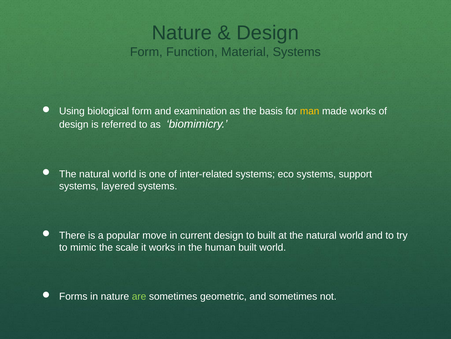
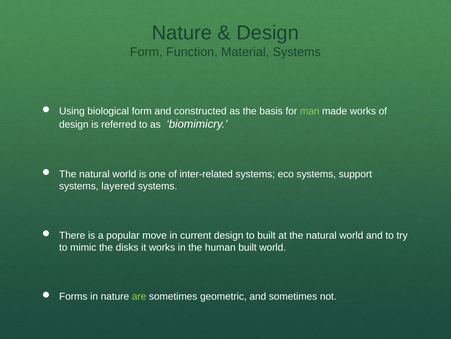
examination: examination -> constructed
man colour: yellow -> light green
scale: scale -> disks
